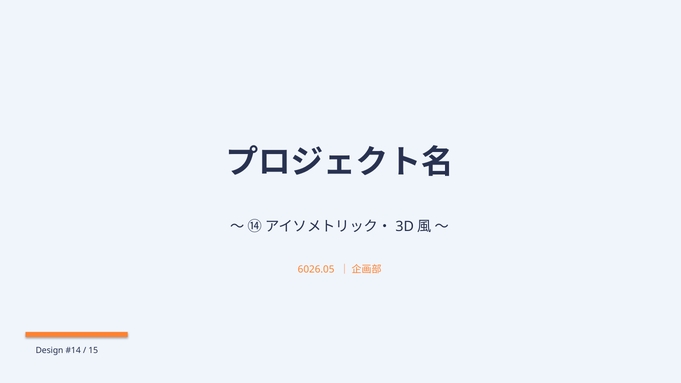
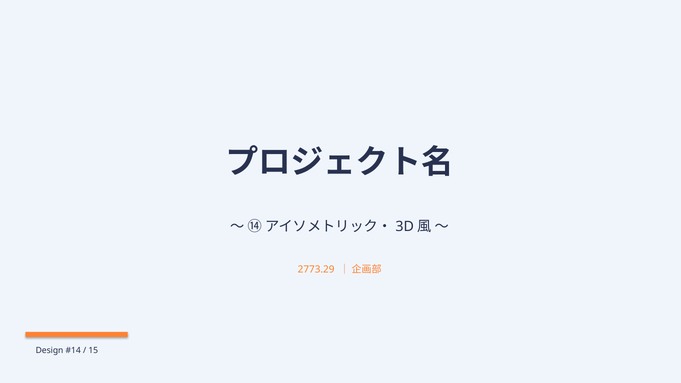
6026.05: 6026.05 -> 2773.29
